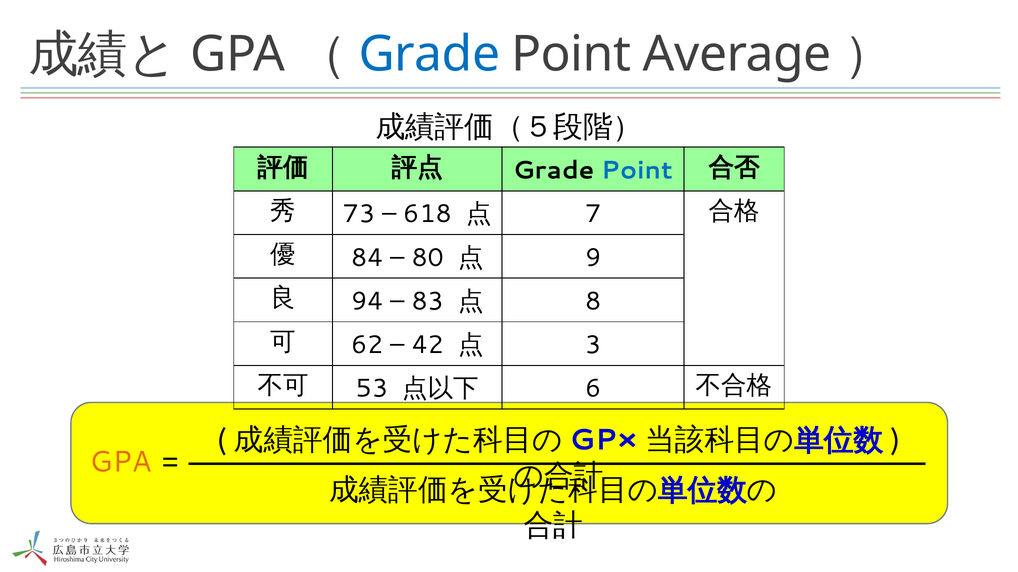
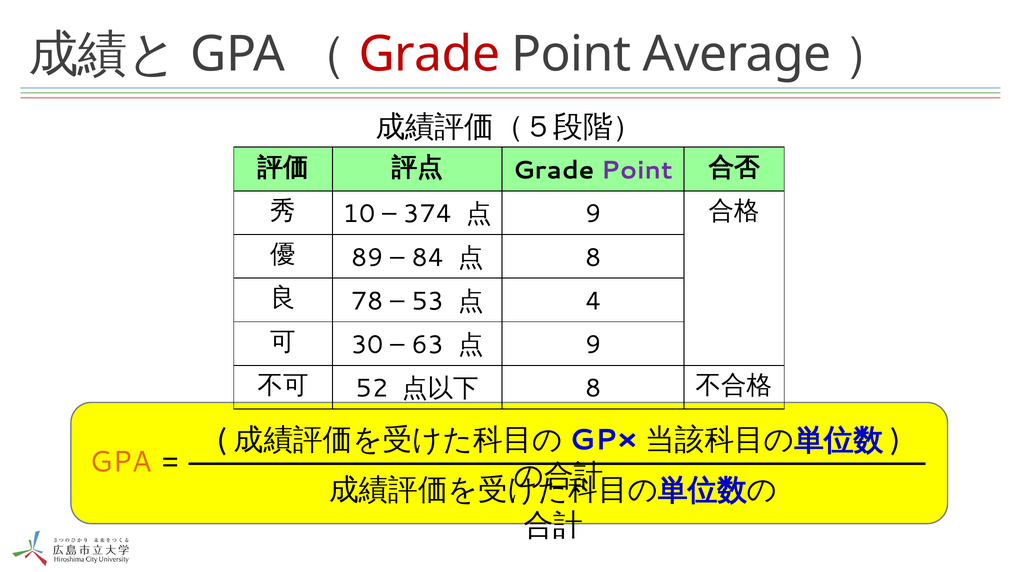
Grade at (429, 54) colour: blue -> red
Point at (637, 171) colour: blue -> purple
73: 73 -> 10
618: 618 -> 374
7 at (593, 214): 7 -> 9
84: 84 -> 89
80: 80 -> 84
9 at (593, 258): 9 -> 8
94: 94 -> 78
83: 83 -> 53
8: 8 -> 4
62: 62 -> 30
42: 42 -> 63
3 at (593, 345): 3 -> 9
53: 53 -> 52
6 at (593, 389): 6 -> 8
